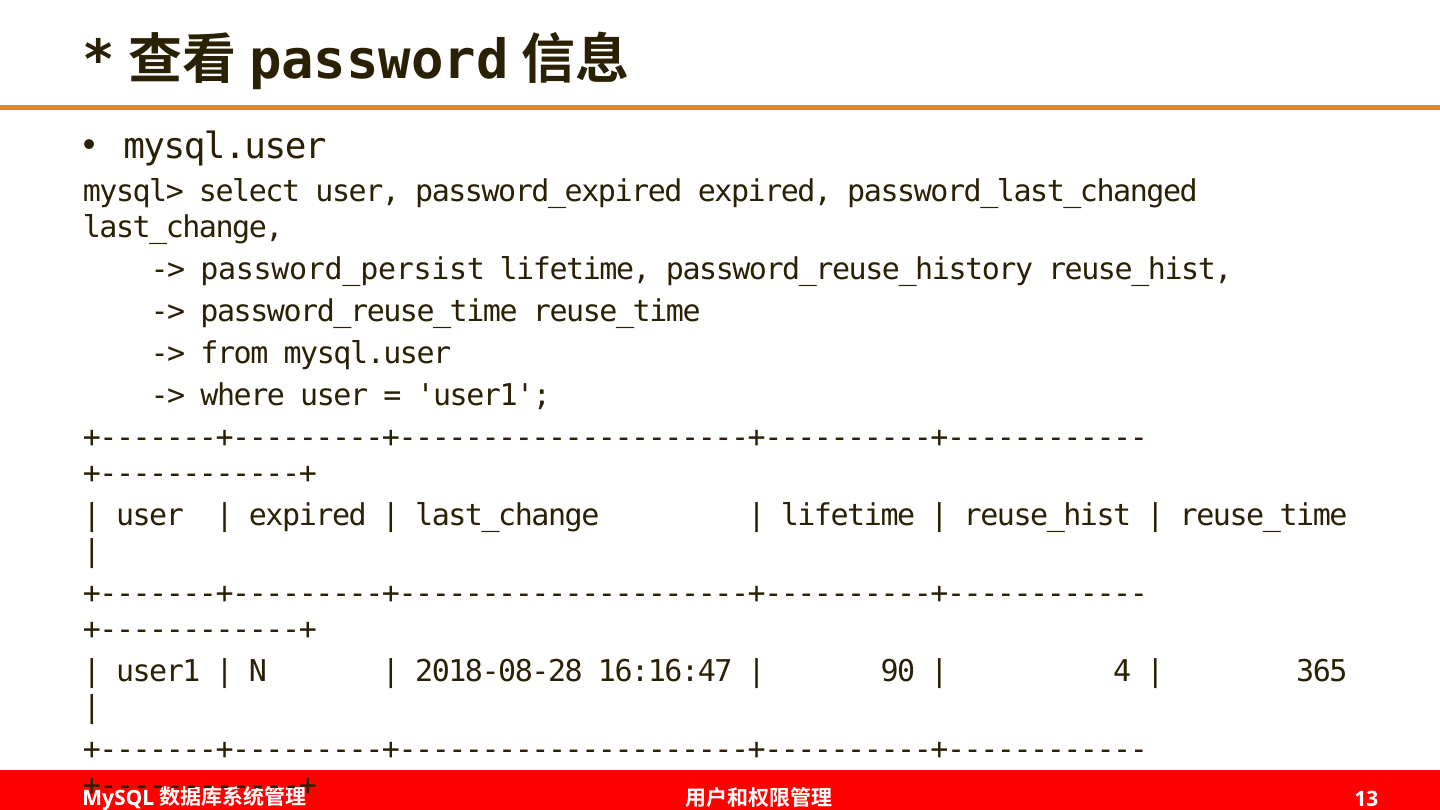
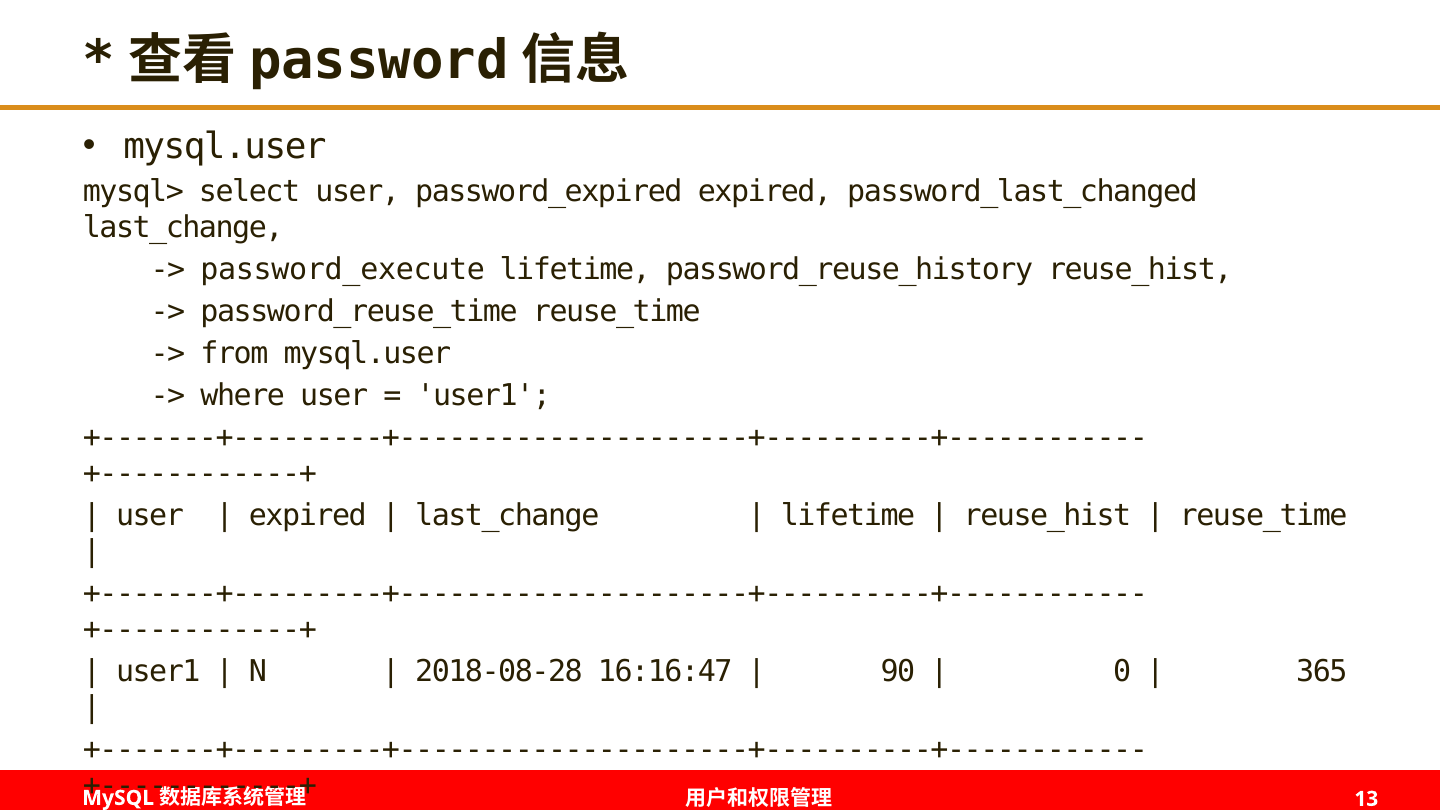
password_persist: password_persist -> password_execute
4: 4 -> 0
